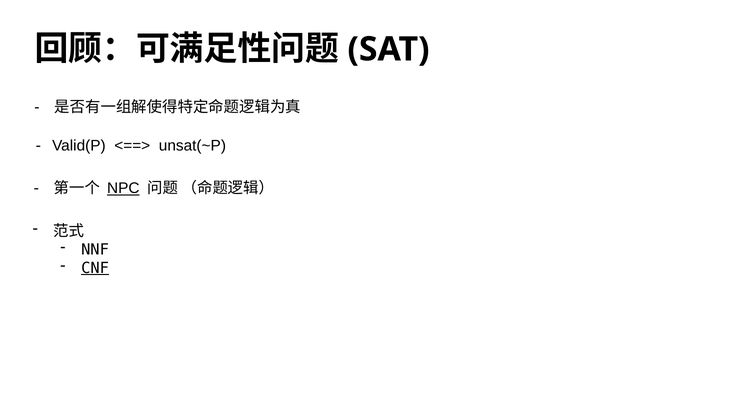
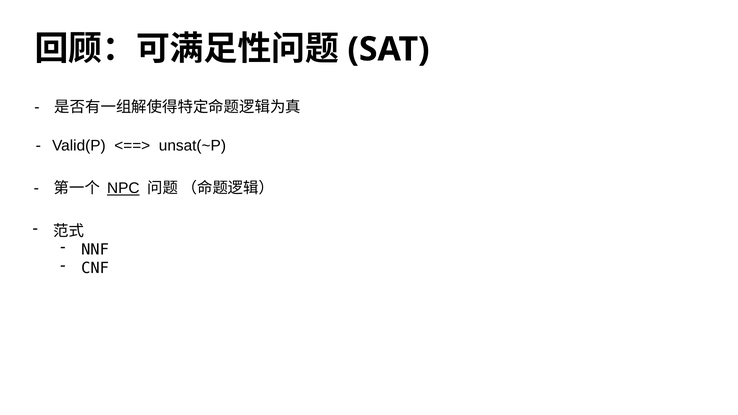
CNF underline: present -> none
